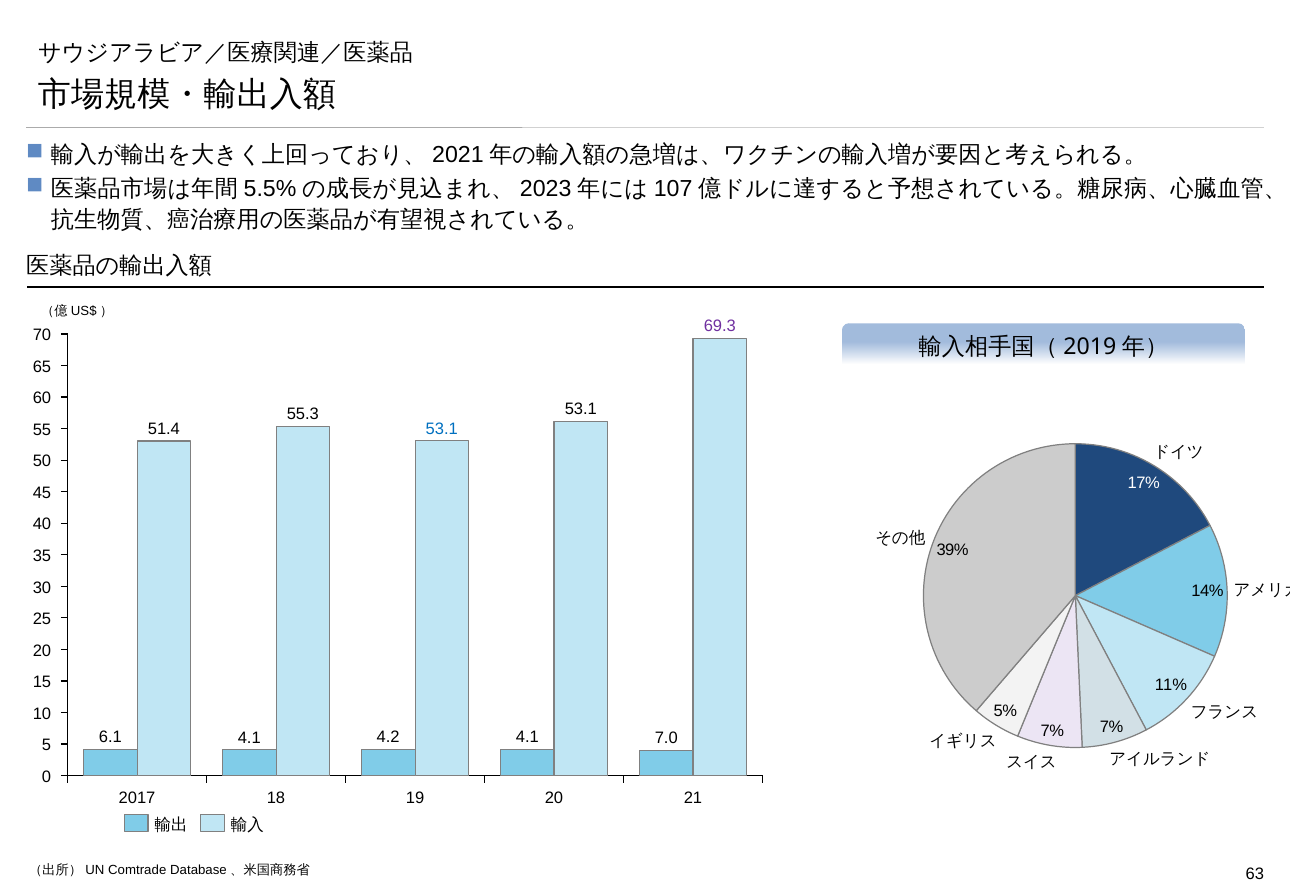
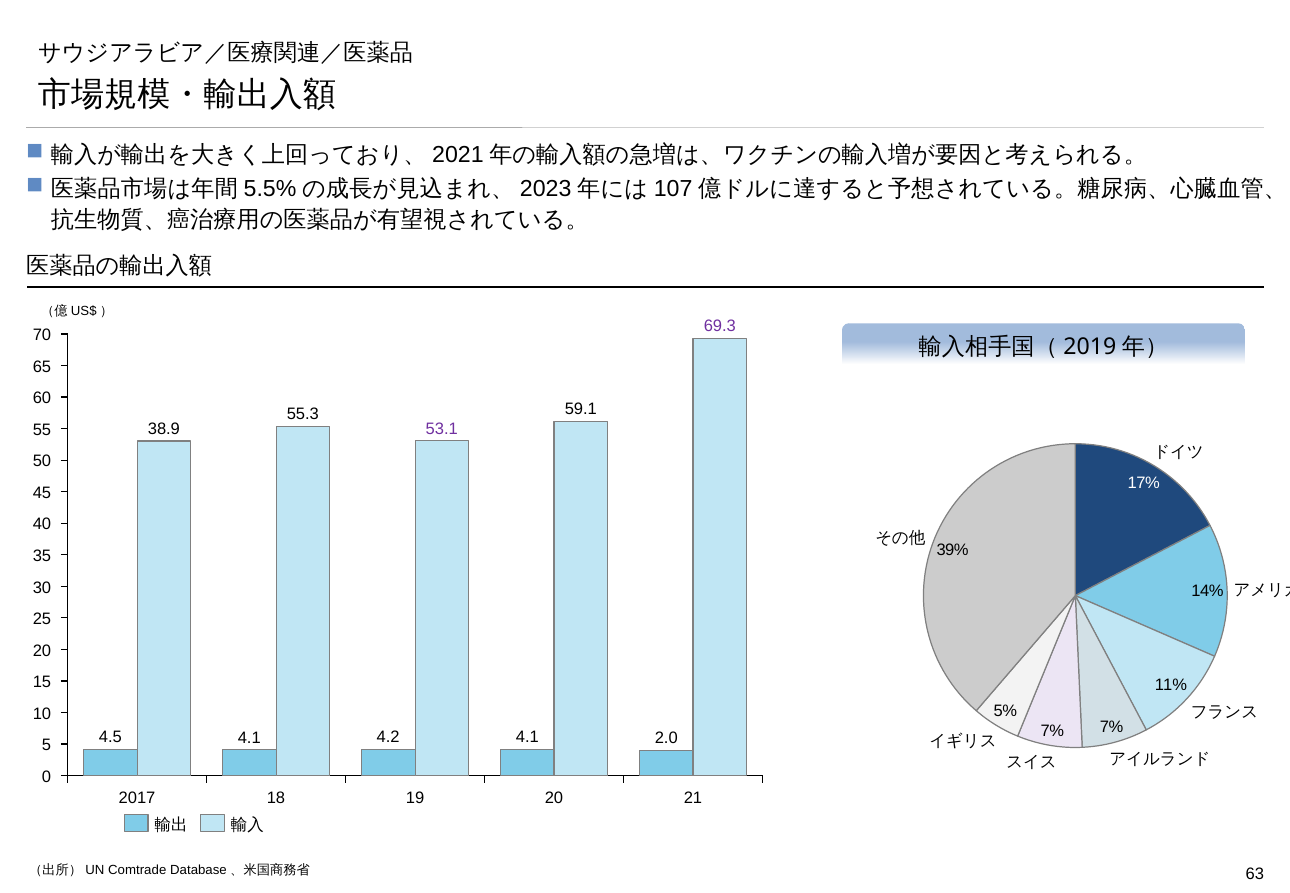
53.1 at (581, 409): 53.1 -> 59.1
53.1 at (442, 429) colour: blue -> purple
51.4: 51.4 -> 38.9
6.1: 6.1 -> 4.5
7.0: 7.0 -> 2.0
